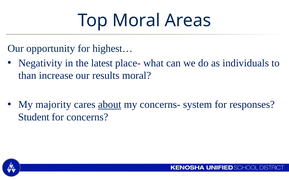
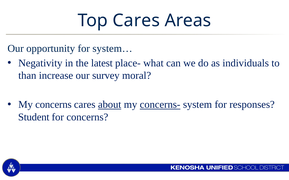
Top Moral: Moral -> Cares
highest…: highest… -> system…
results: results -> survey
My majority: majority -> concerns
concerns- underline: none -> present
